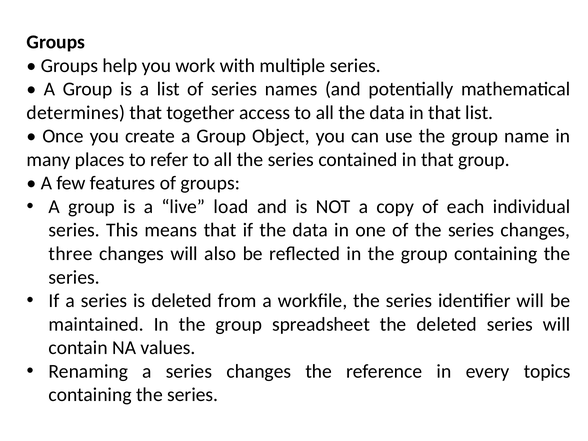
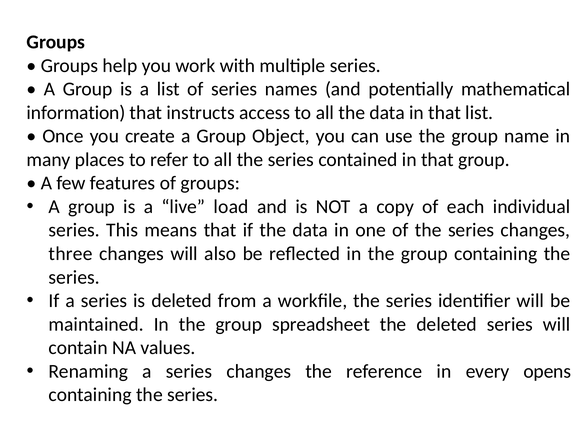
determines: determines -> information
together: together -> instructs
topics: topics -> opens
